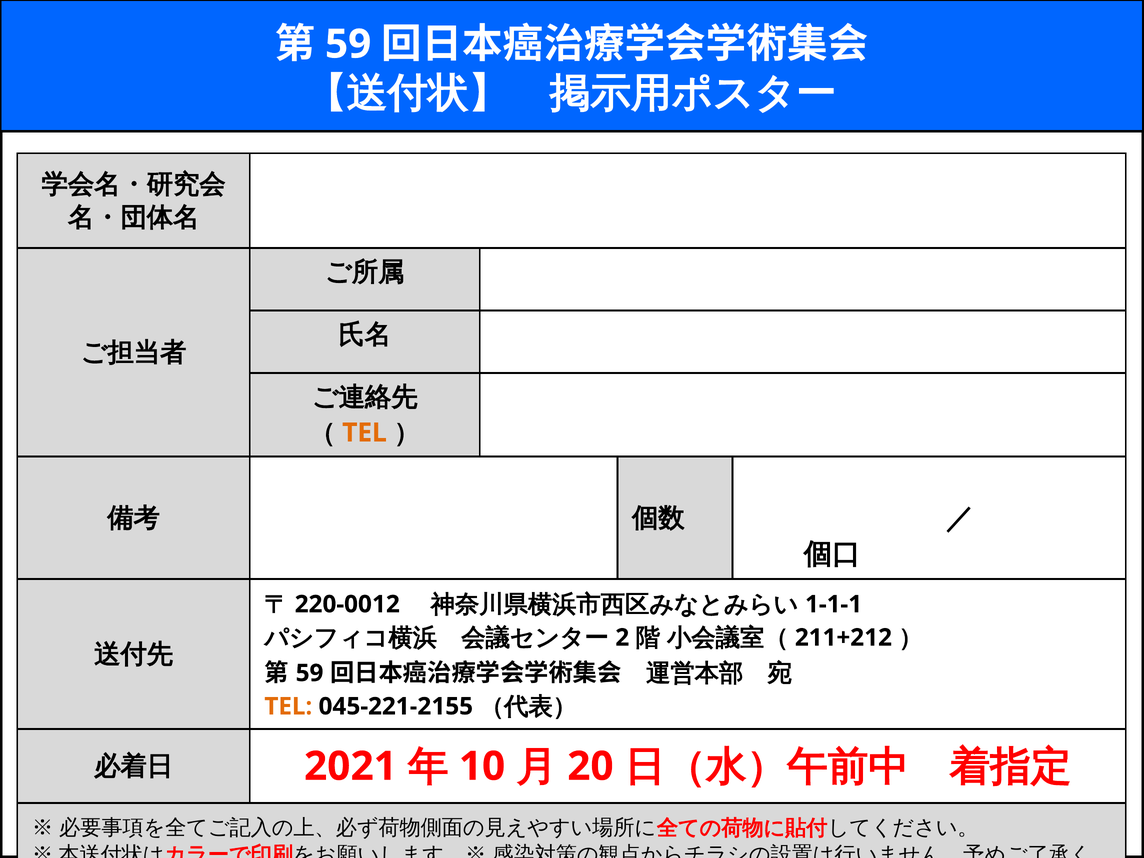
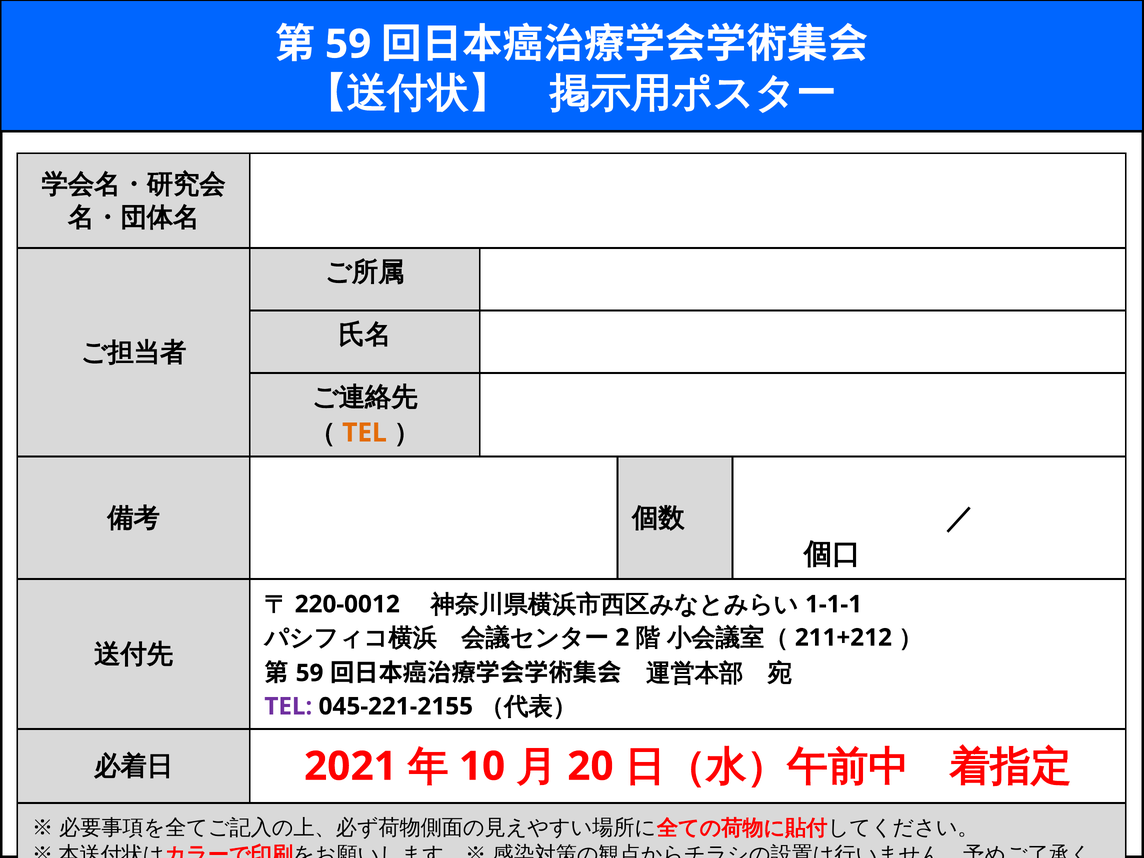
TEL at (288, 706) colour: orange -> purple
